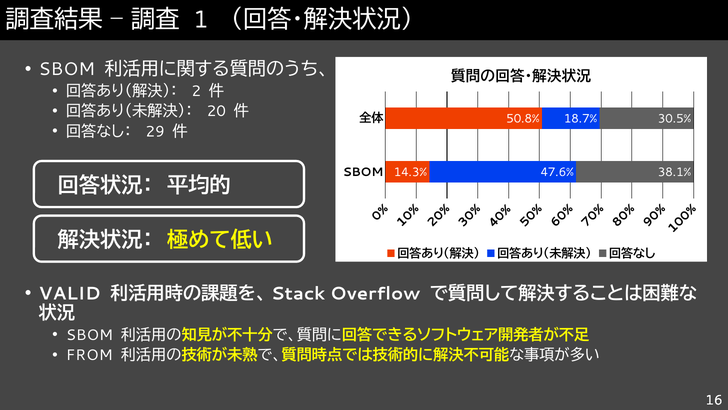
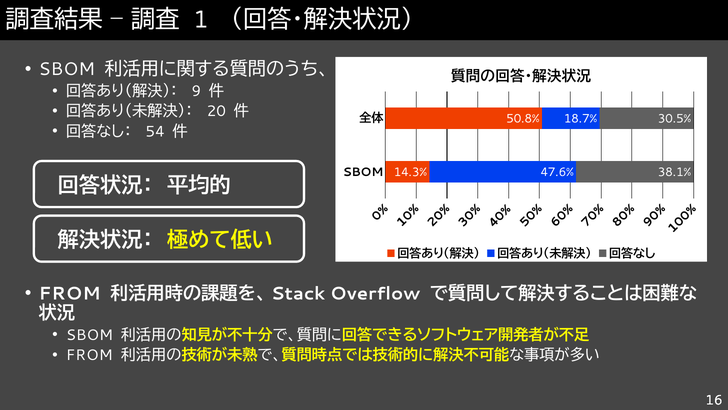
2 at (196, 91): 2 -> 9
29: 29 -> 54
VALID at (70, 293): VALID -> FROM
